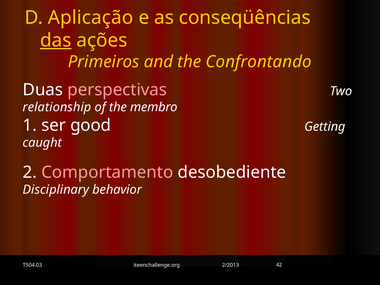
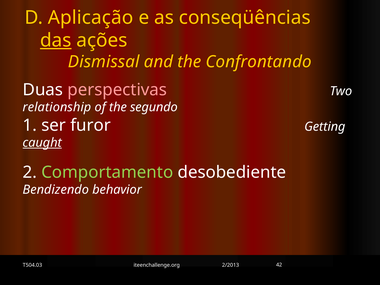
Primeiros: Primeiros -> Dismissal
membro: membro -> segundo
good: good -> furor
caught underline: none -> present
Comportamento colour: pink -> light green
Disciplinary: Disciplinary -> Bendizendo
